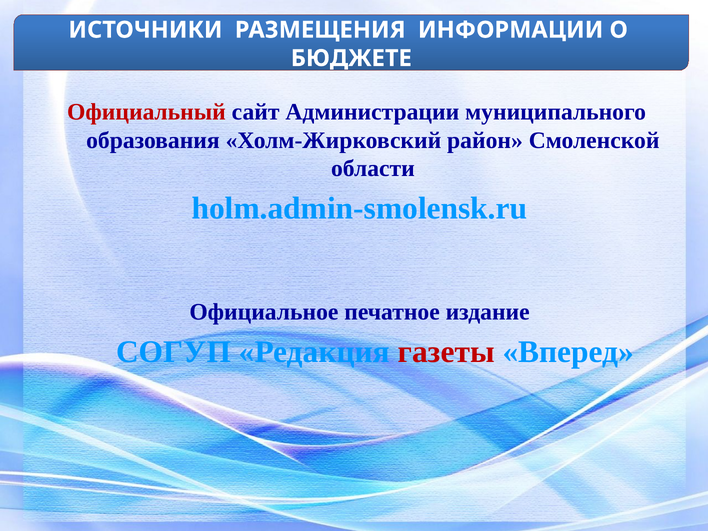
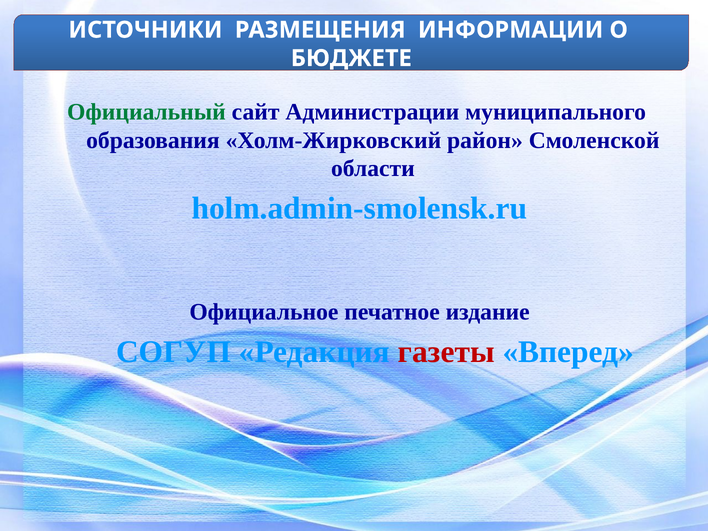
Официальный colour: red -> green
